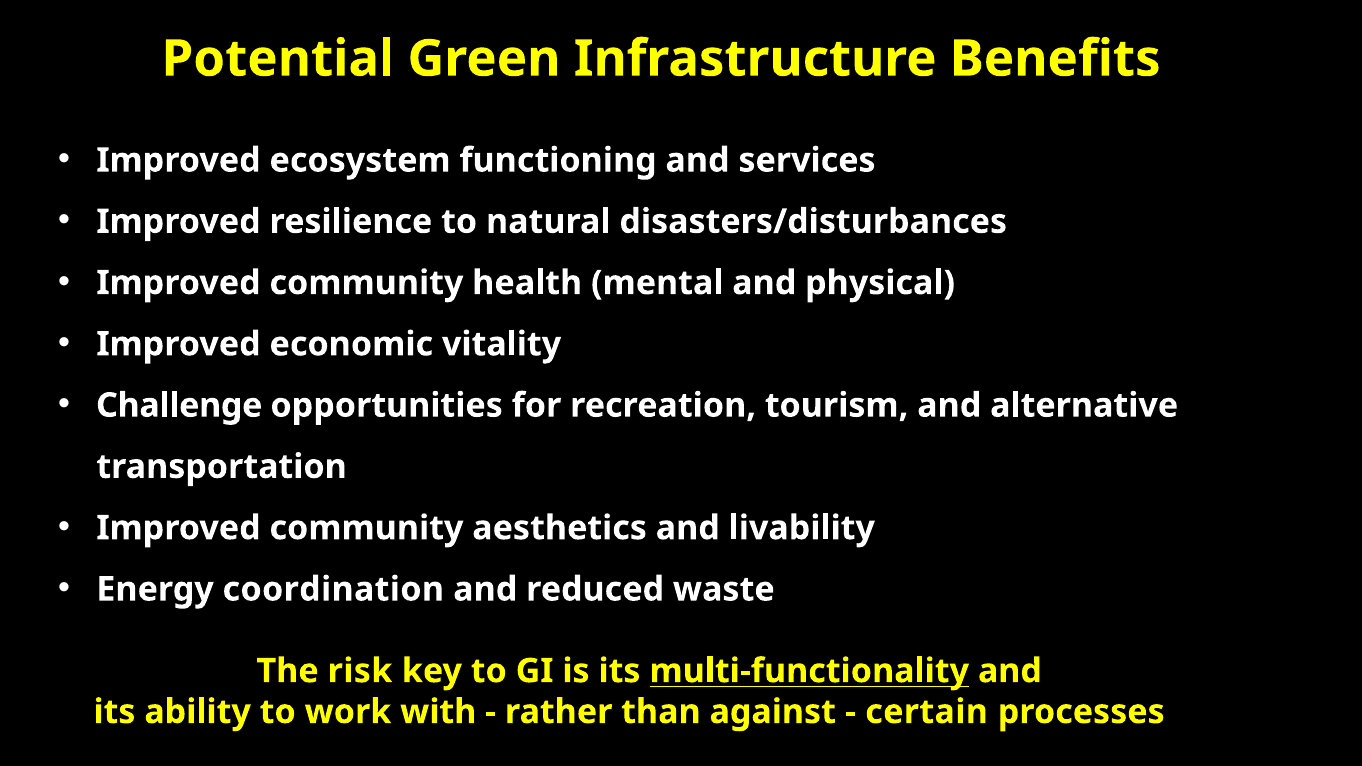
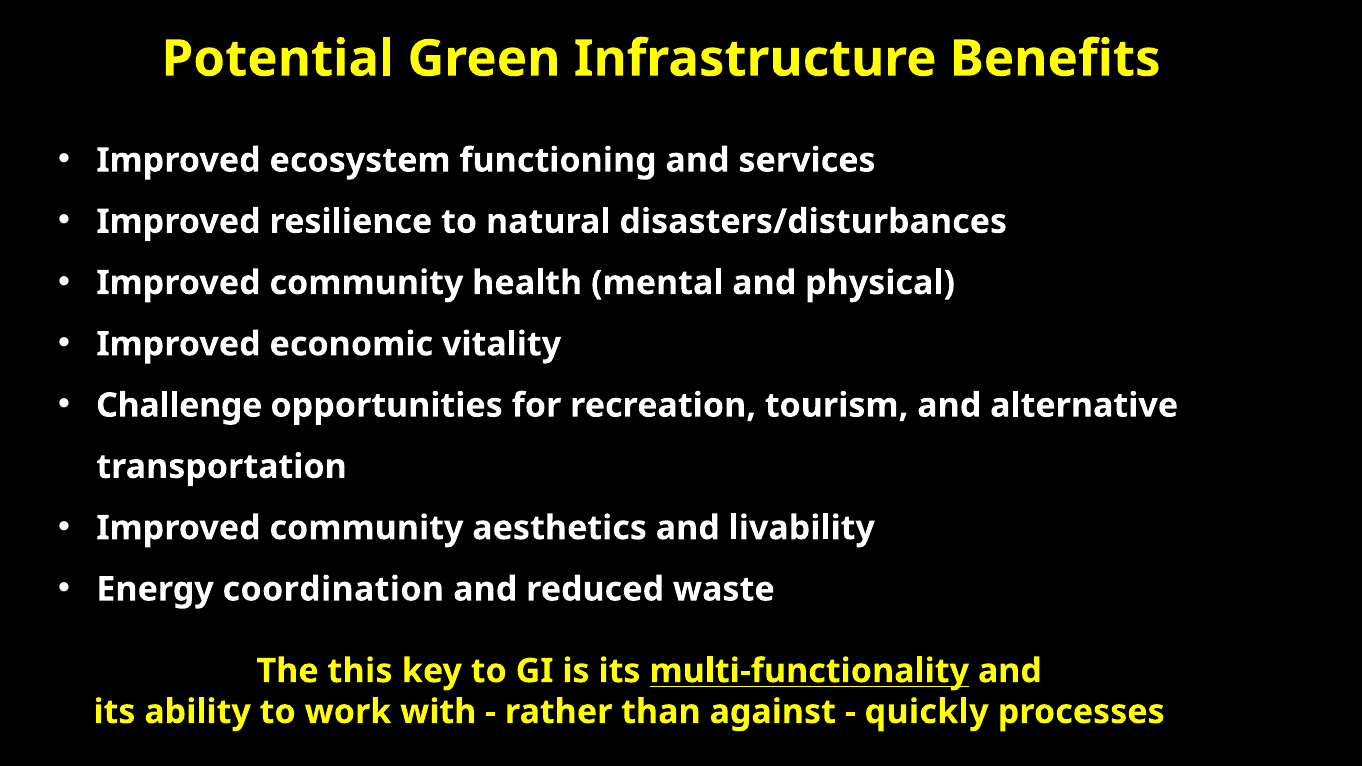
risk: risk -> this
certain: certain -> quickly
